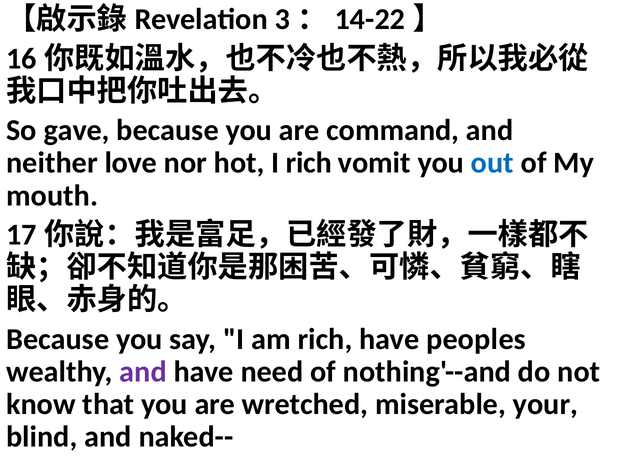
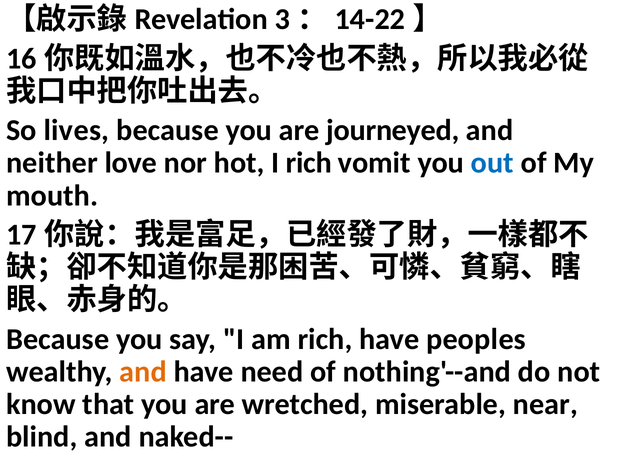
gave: gave -> lives
command: command -> journeyed
and at (143, 372) colour: purple -> orange
your: your -> near
